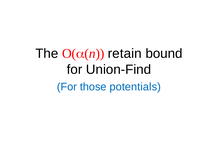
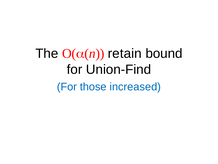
potentials: potentials -> increased
